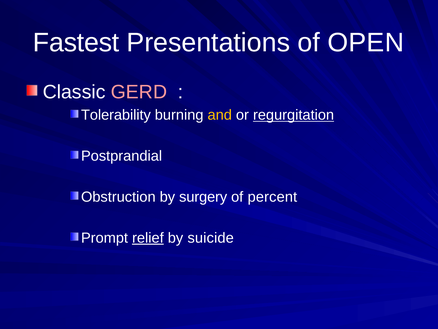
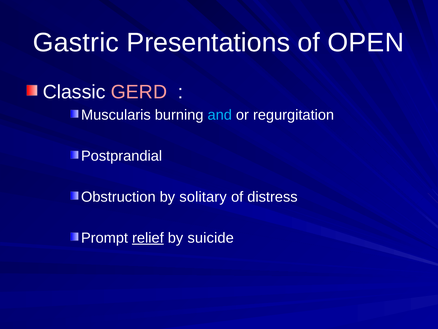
Fastest: Fastest -> Gastric
Tolerability: Tolerability -> Muscularis
and colour: yellow -> light blue
regurgitation underline: present -> none
surgery: surgery -> solitary
percent: percent -> distress
